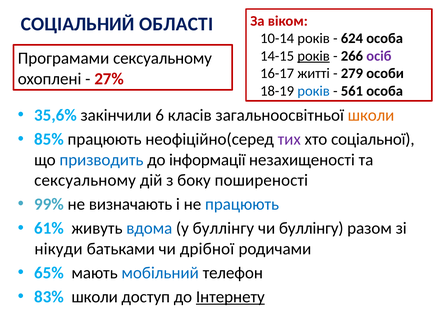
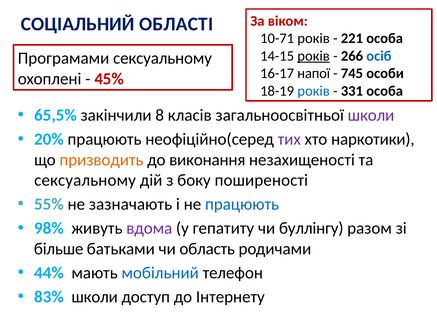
10-14: 10-14 -> 10-71
624: 624 -> 221
осіб colour: purple -> blue
житті: житті -> напої
279: 279 -> 745
27%: 27% -> 45%
561: 561 -> 331
35,6%: 35,6% -> 65,5%
6: 6 -> 8
школи at (371, 115) colour: orange -> purple
85%: 85% -> 20%
соціальної: соціальної -> наркотики
призводить colour: blue -> orange
інформації: інформації -> виконання
99%: 99% -> 55%
визначають: визначають -> зазначають
61%: 61% -> 98%
вдома colour: blue -> purple
у буллінгу: буллінгу -> гепатиту
нікуди: нікуди -> більше
дрібної: дрібної -> область
65%: 65% -> 44%
Інтернету underline: present -> none
